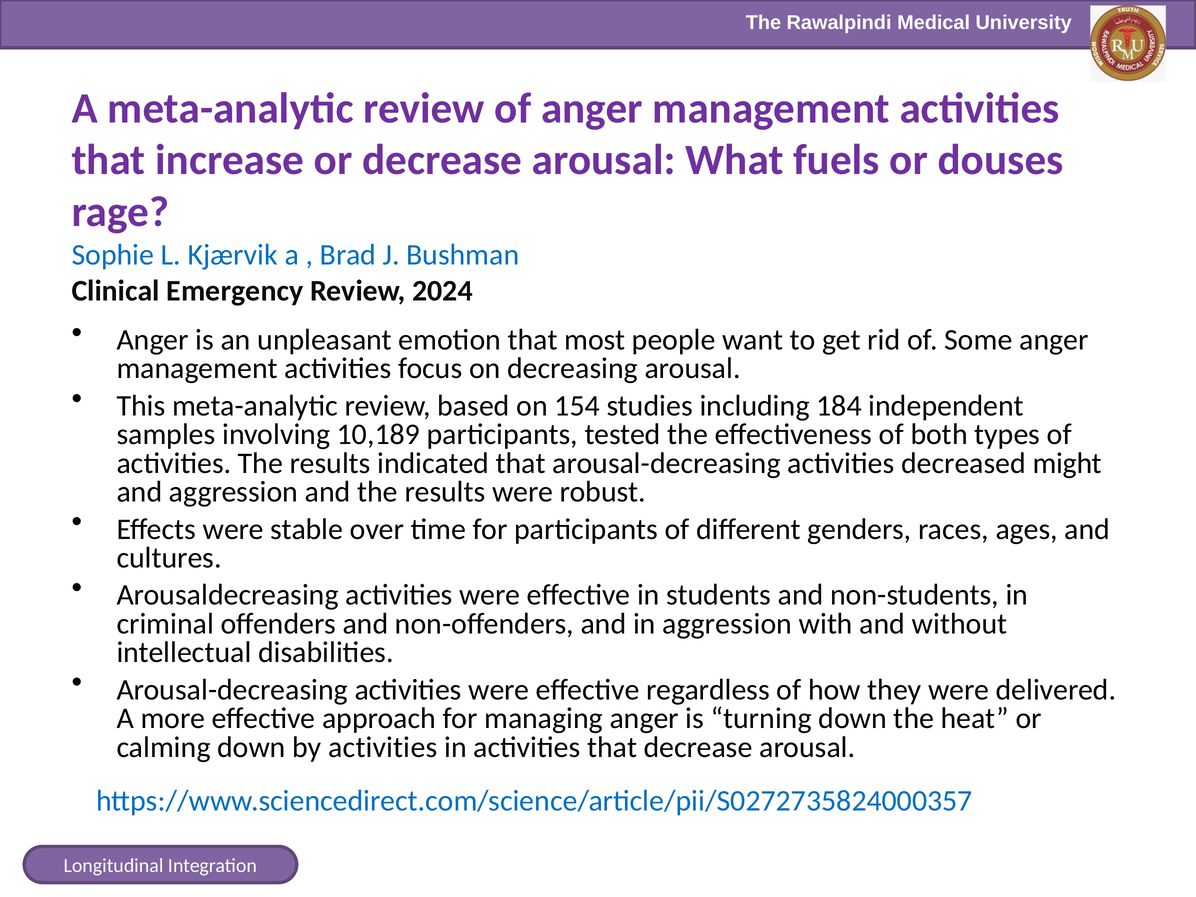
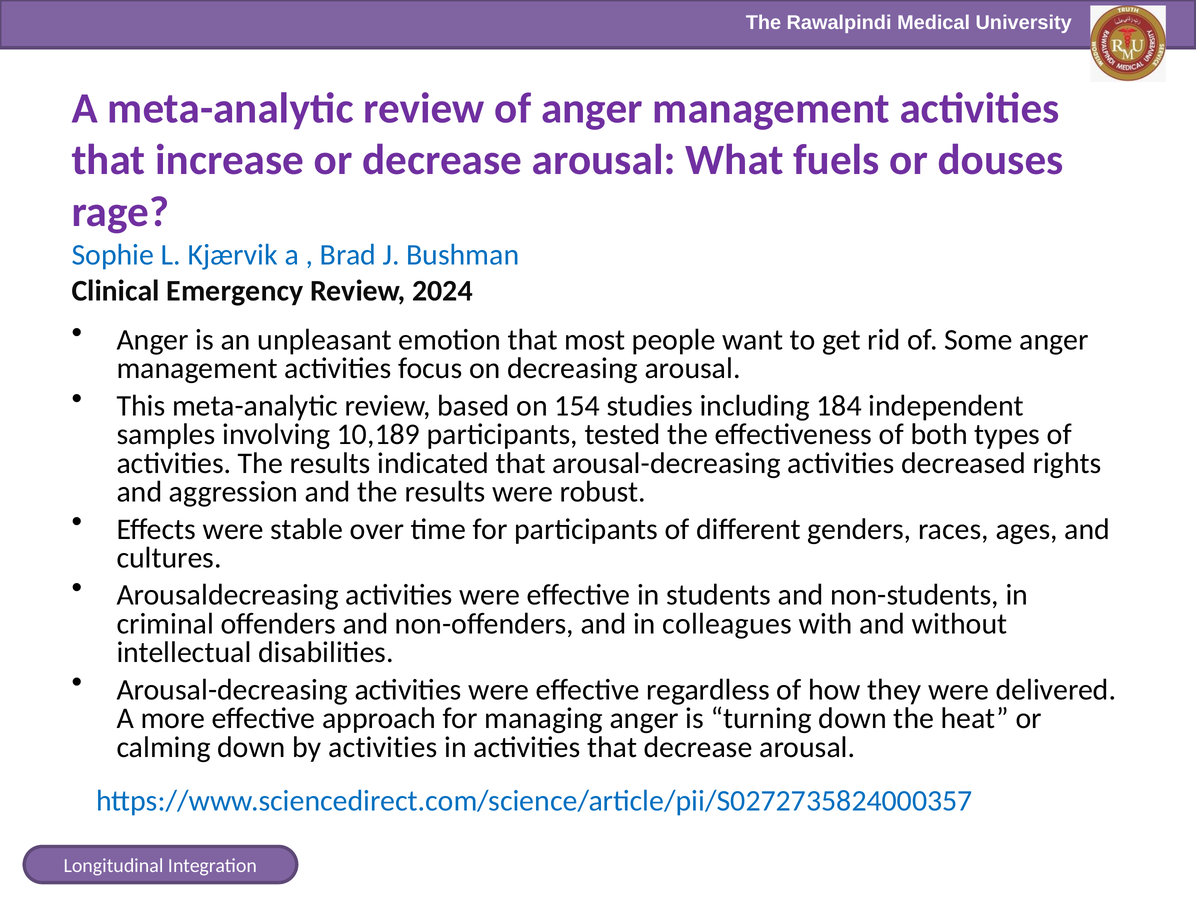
might: might -> rights
in aggression: aggression -> colleagues
